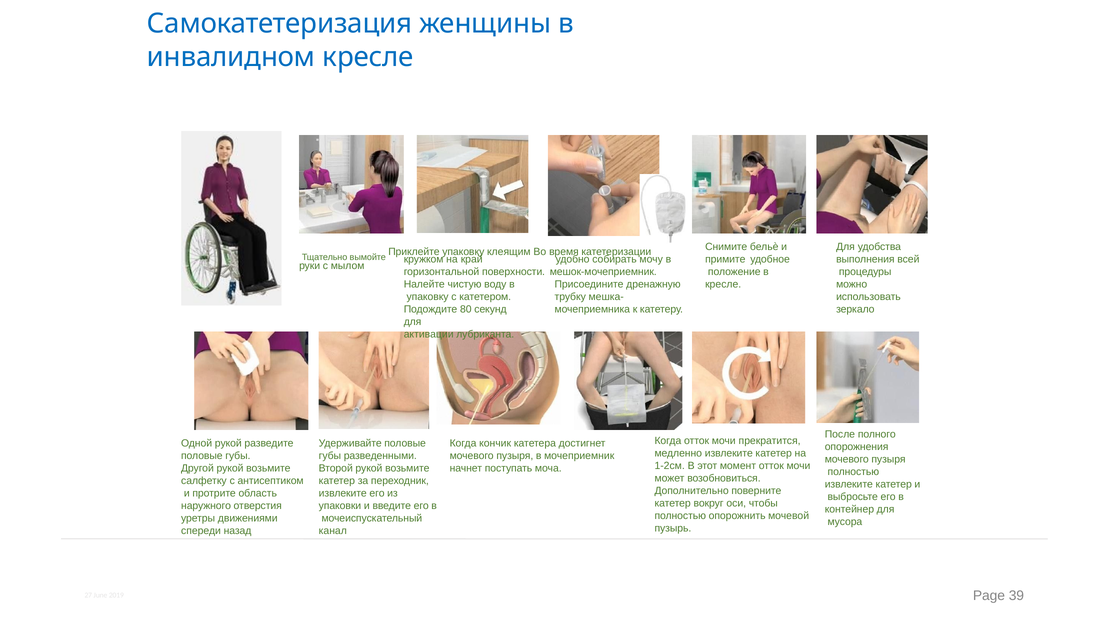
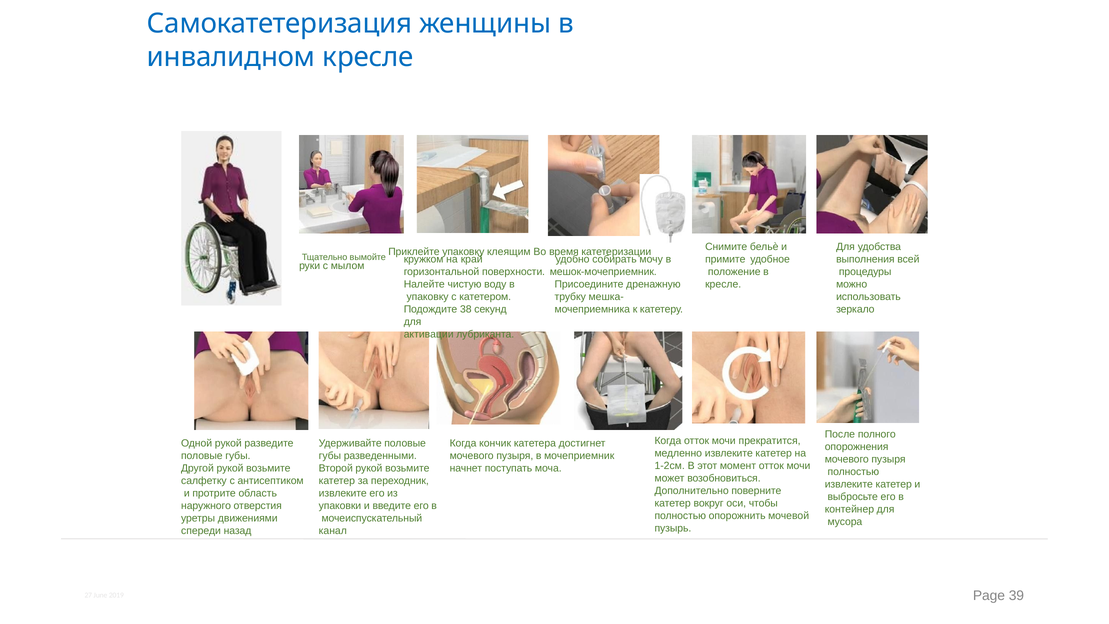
80: 80 -> 38
